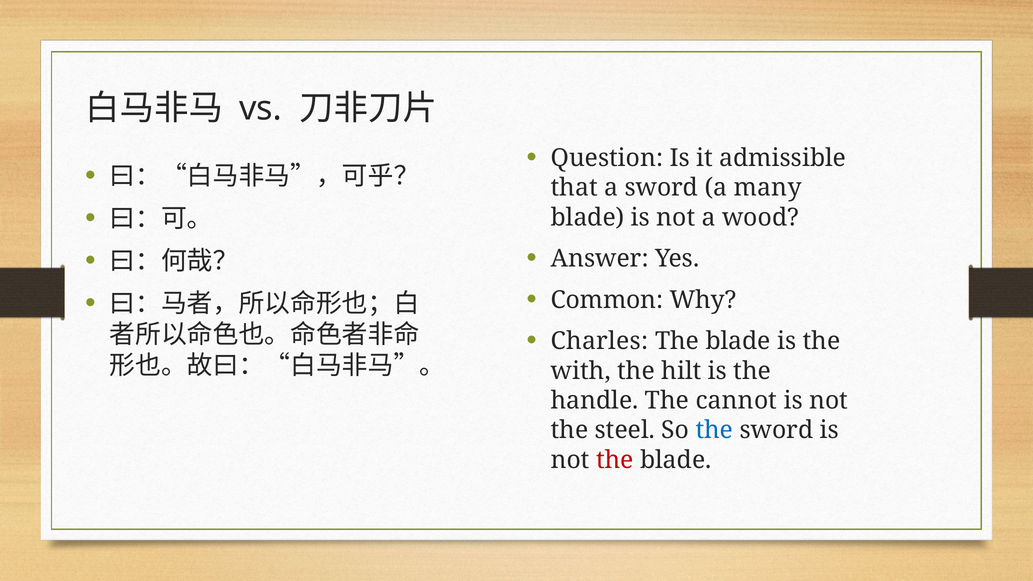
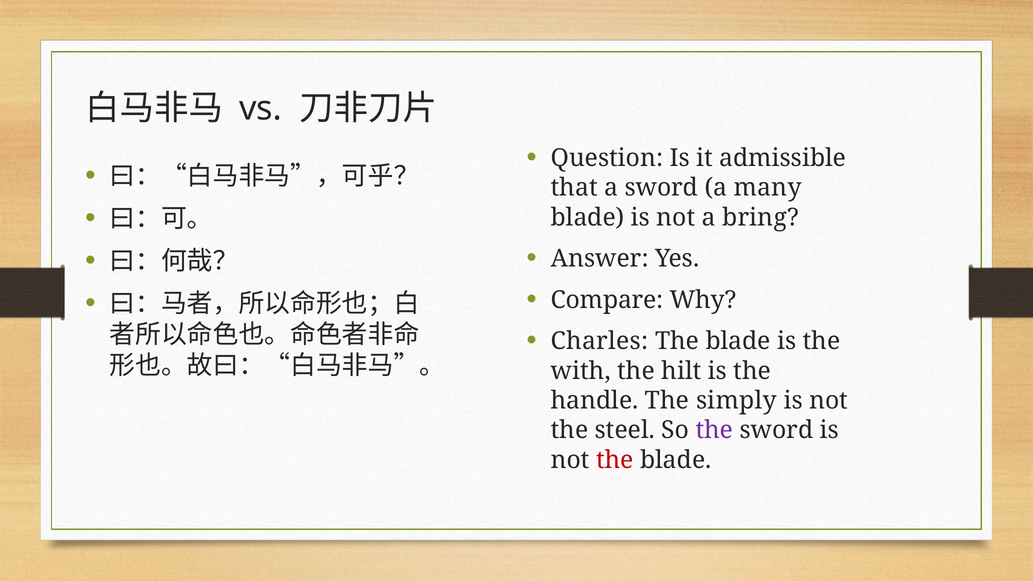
wood: wood -> bring
Common: Common -> Compare
cannot: cannot -> simply
the at (714, 430) colour: blue -> purple
